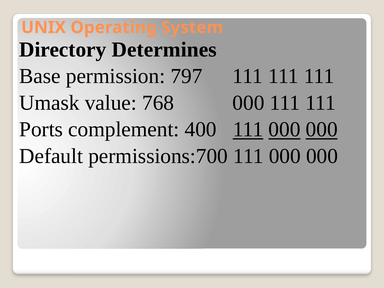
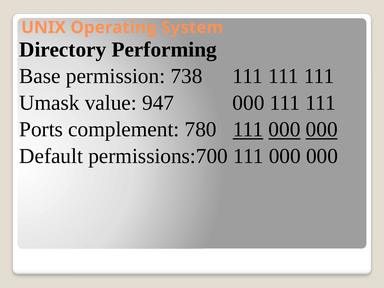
Determines: Determines -> Performing
797: 797 -> 738
768: 768 -> 947
400: 400 -> 780
